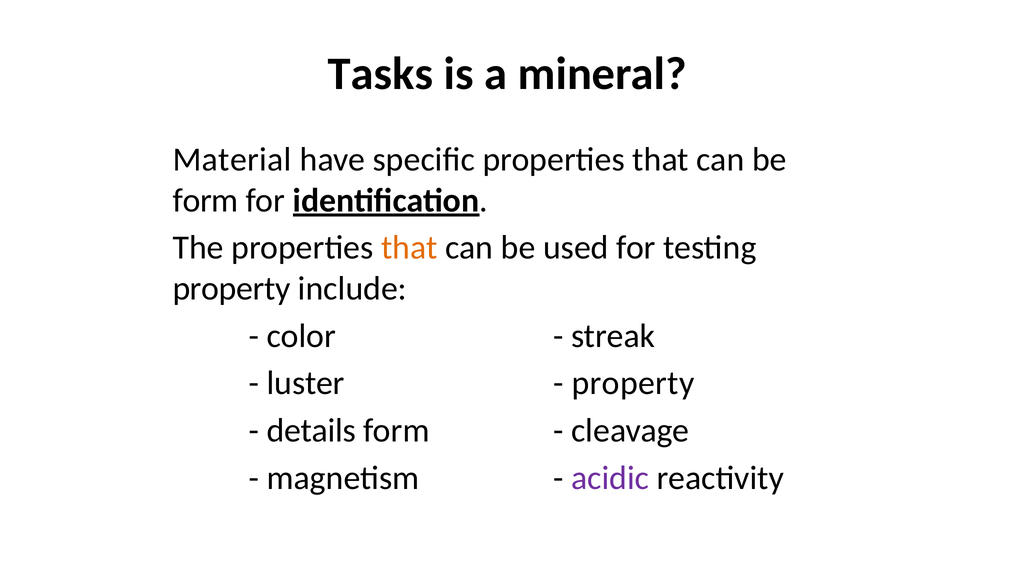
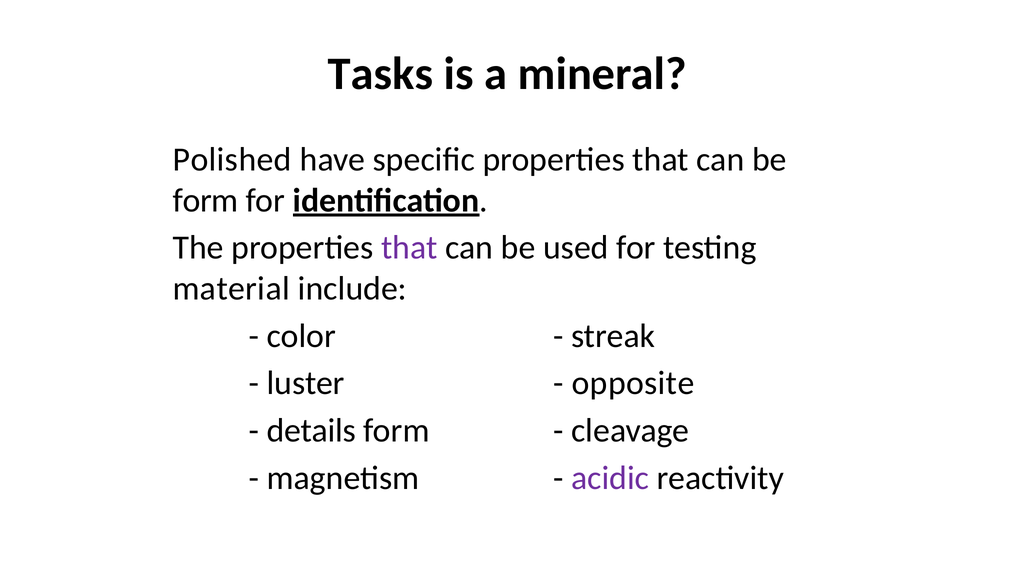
Material: Material -> Polished
that at (409, 248) colour: orange -> purple
property at (232, 288): property -> material
property at (633, 383): property -> opposite
